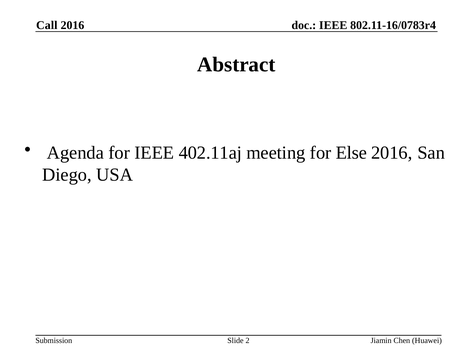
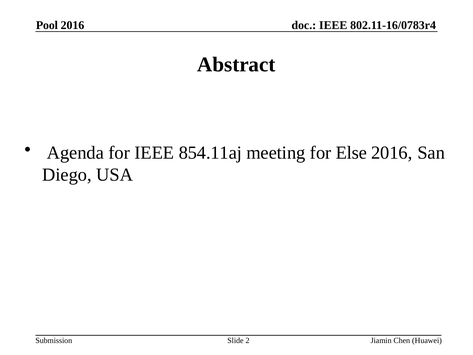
Call: Call -> Pool
402.11aj: 402.11aj -> 854.11aj
